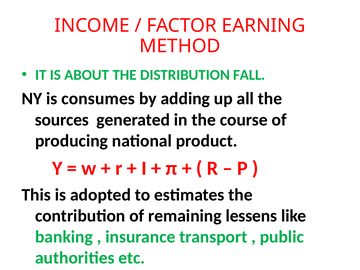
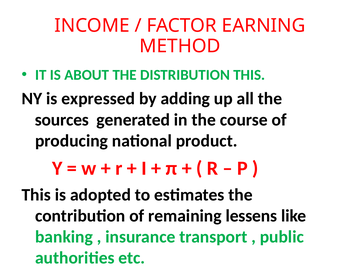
DISTRIBUTION FALL: FALL -> THIS
consumes: consumes -> expressed
